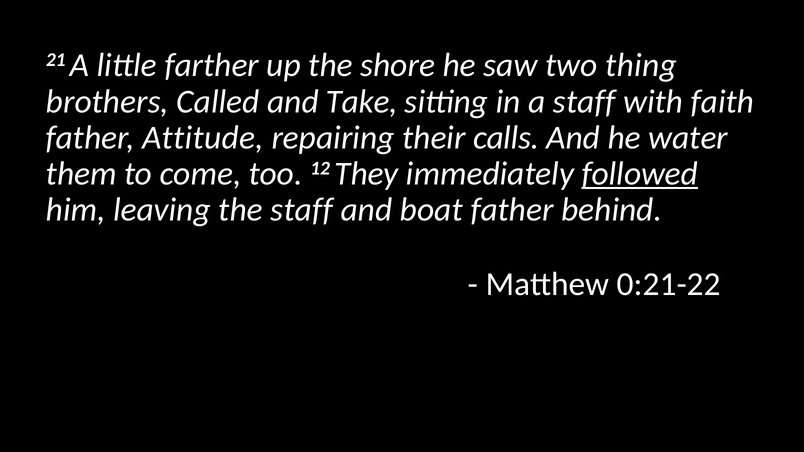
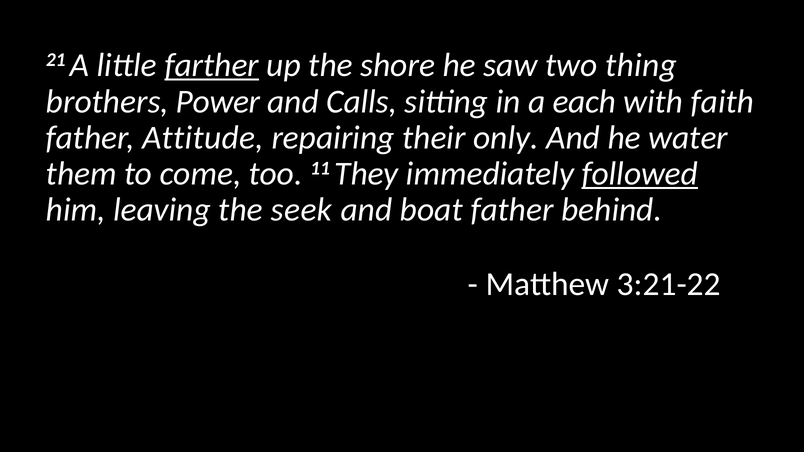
farther underline: none -> present
Called: Called -> Power
Take: Take -> Calls
a staff: staff -> each
calls: calls -> only
12: 12 -> 11
the staff: staff -> seek
0:21-22: 0:21-22 -> 3:21-22
